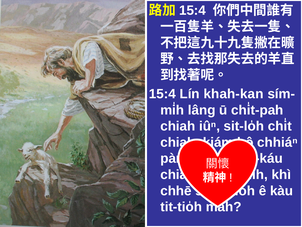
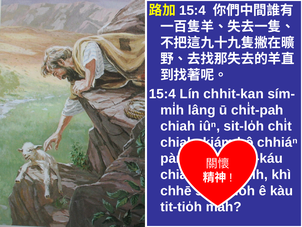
khah-kan: khah-kan -> chhit-kan
